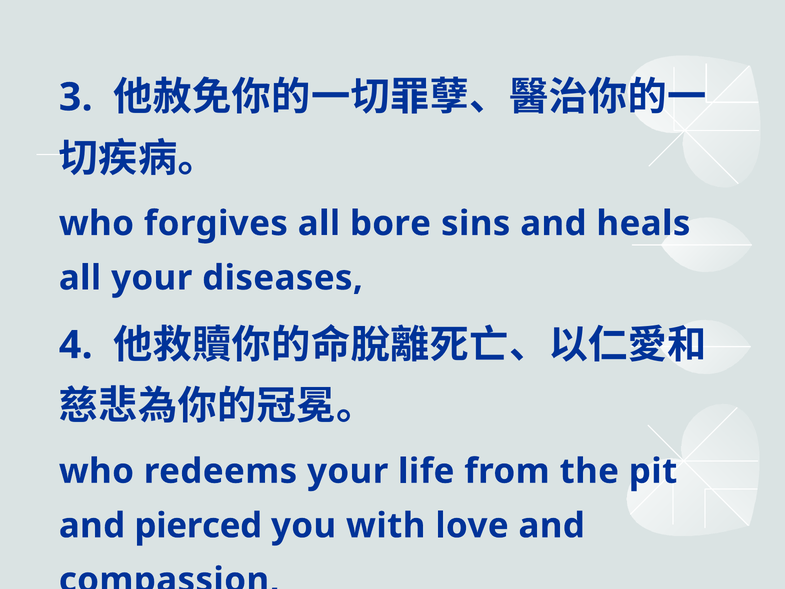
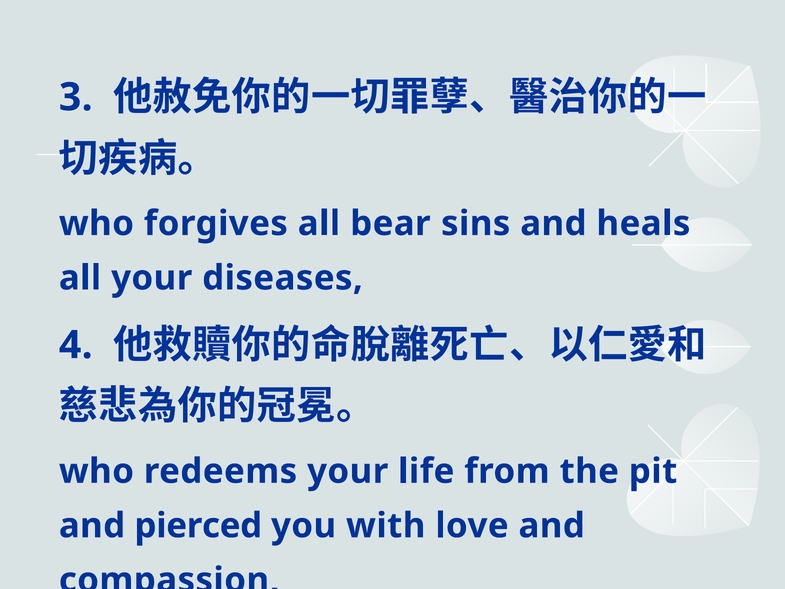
bore: bore -> bear
